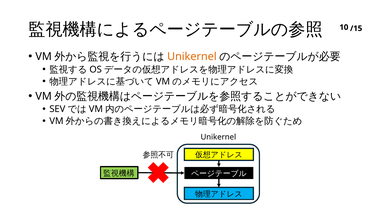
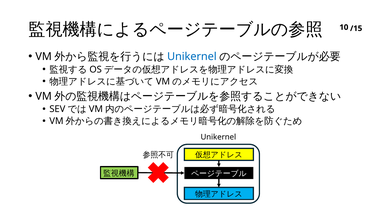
Unikernel at (192, 57) colour: orange -> blue
